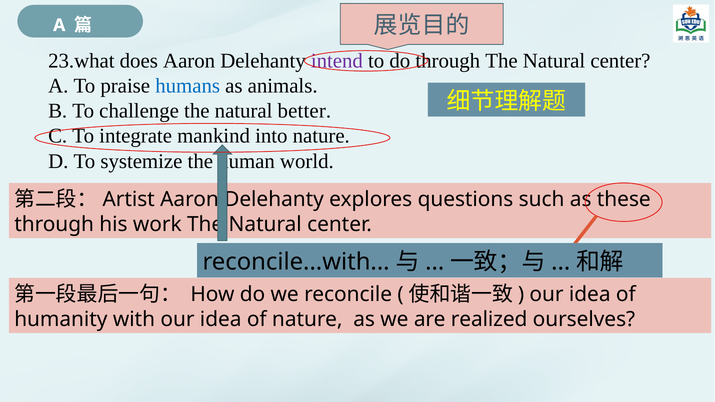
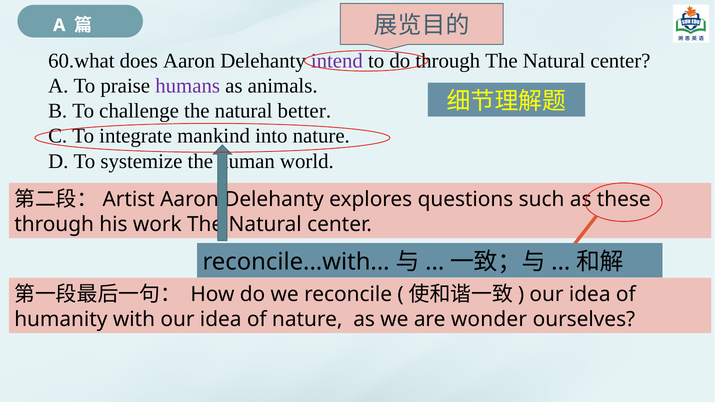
23.what: 23.what -> 60.what
humans colour: blue -> purple
realized: realized -> wonder
